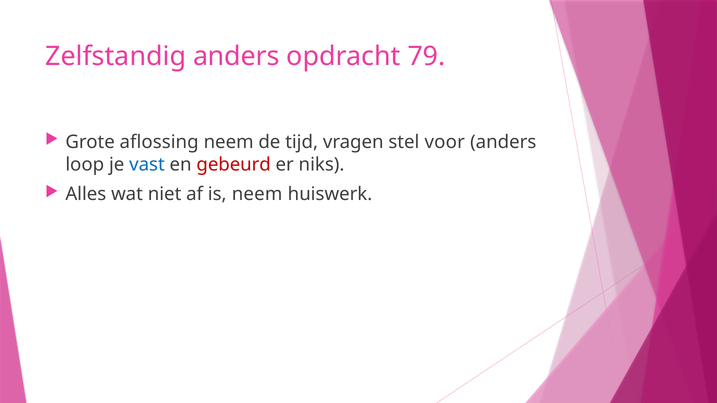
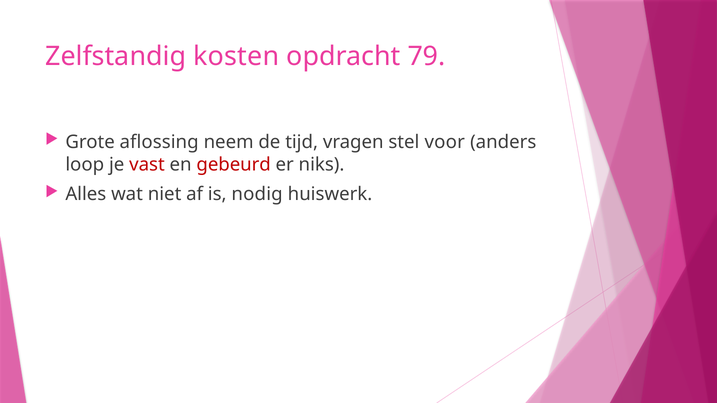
Zelfstandig anders: anders -> kosten
vast colour: blue -> red
is neem: neem -> nodig
